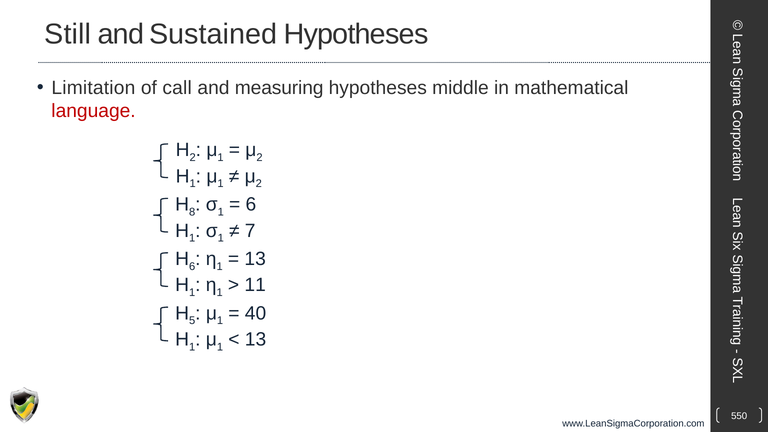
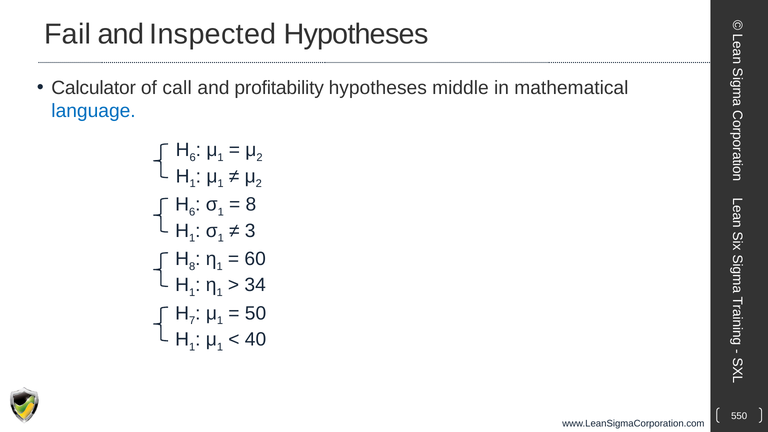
Still: Still -> Fail
Sustained: Sustained -> Inspected
Limitation: Limitation -> Calculator
measuring: measuring -> profitability
language colour: red -> blue
2 at (193, 158): 2 -> 6
8 at (192, 212): 8 -> 6
6 at (251, 204): 6 -> 8
7: 7 -> 3
6 at (192, 266): 6 -> 8
13 at (255, 259): 13 -> 60
11: 11 -> 34
5: 5 -> 7
40: 40 -> 50
13 at (256, 339): 13 -> 40
